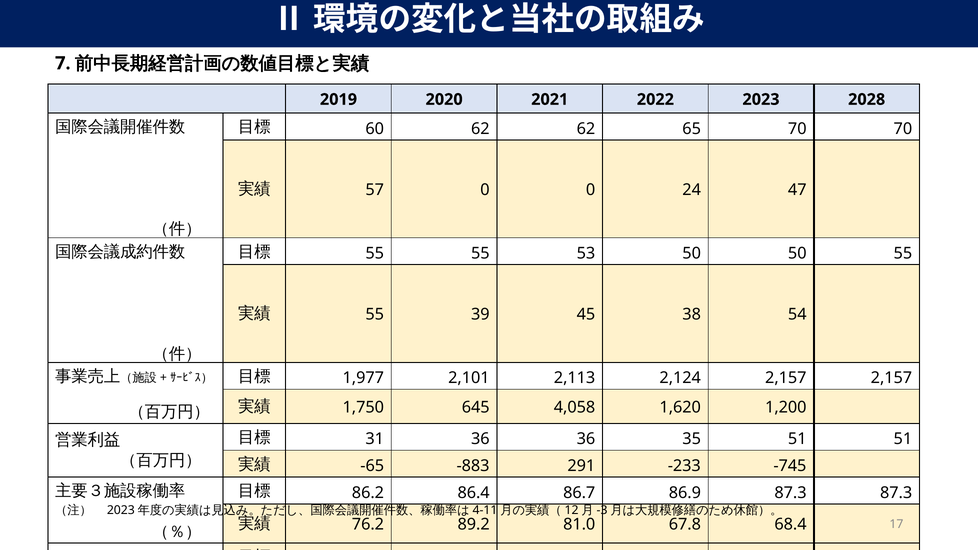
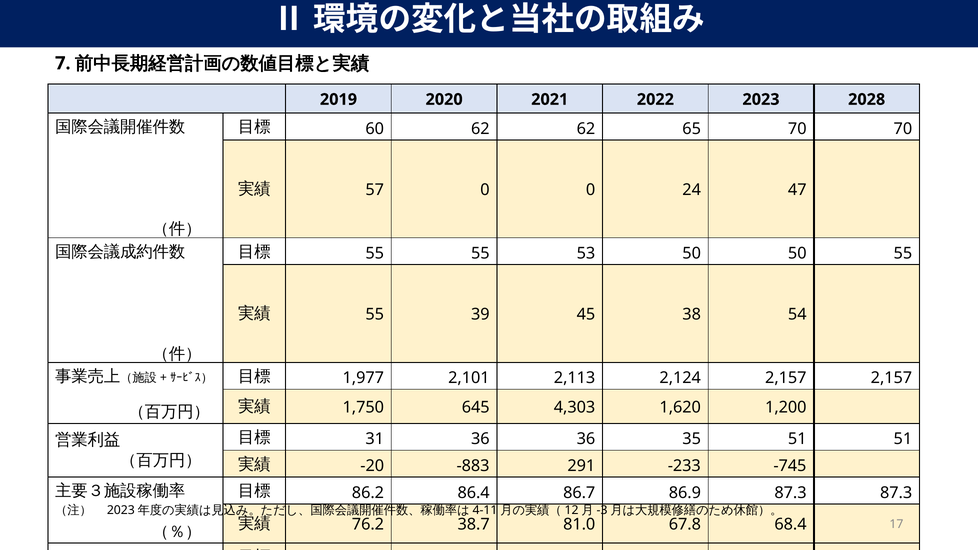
4,058: 4,058 -> 4,303
-65: -65 -> -20
89.2: 89.2 -> 38.7
